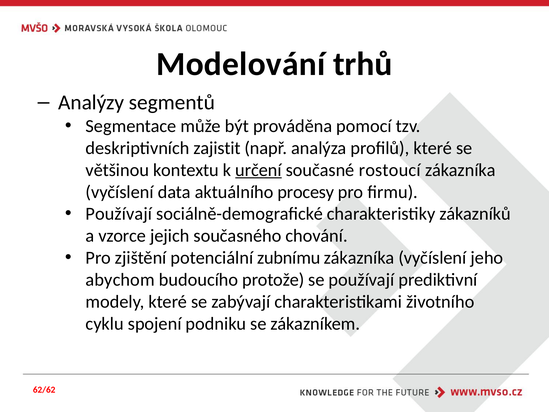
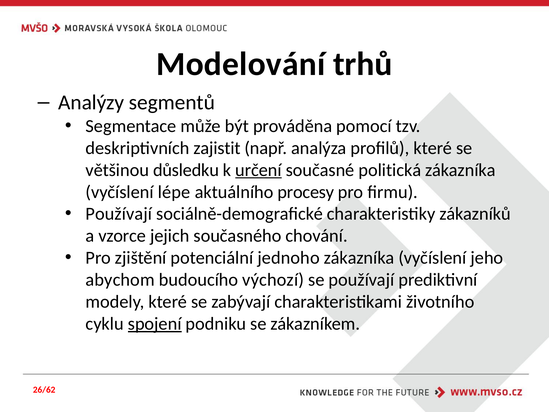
kontextu: kontextu -> důsledku
rostoucí: rostoucí -> politická
data: data -> lépe
zubnímu: zubnímu -> jednoho
protože: protože -> výchozí
spojení underline: none -> present
62/62: 62/62 -> 26/62
